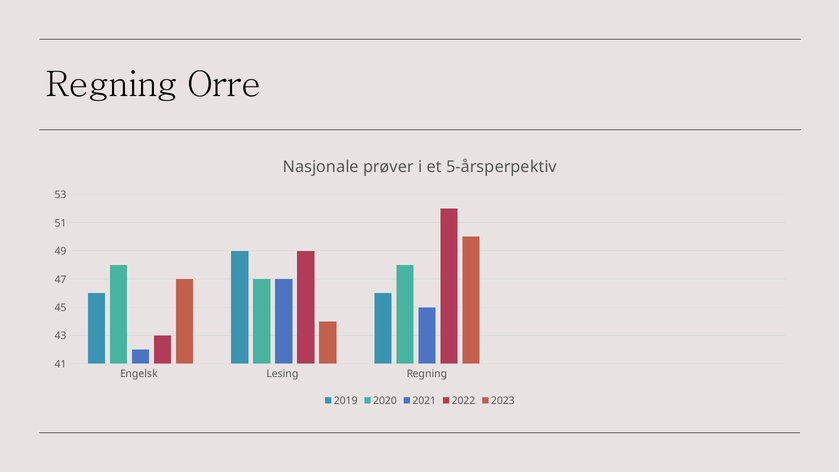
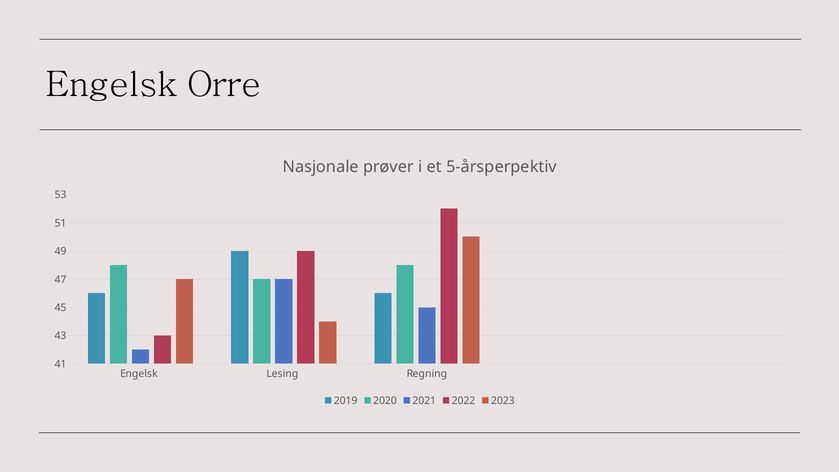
Regning at (112, 85): Regning -> Engelsk
